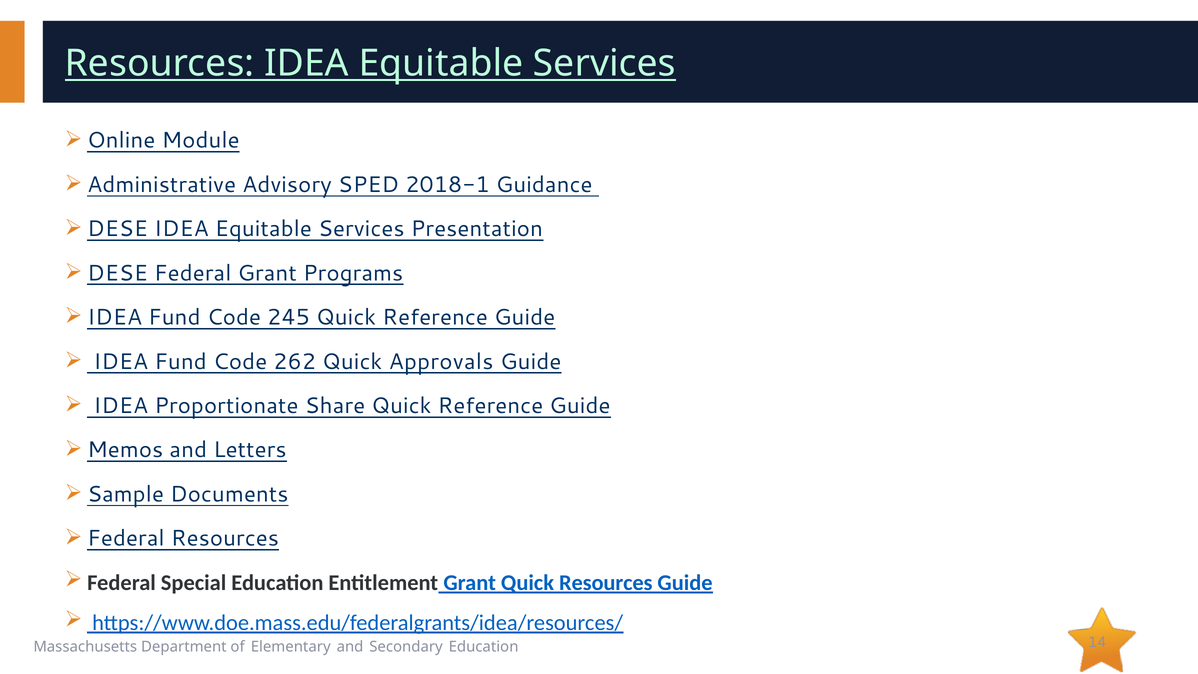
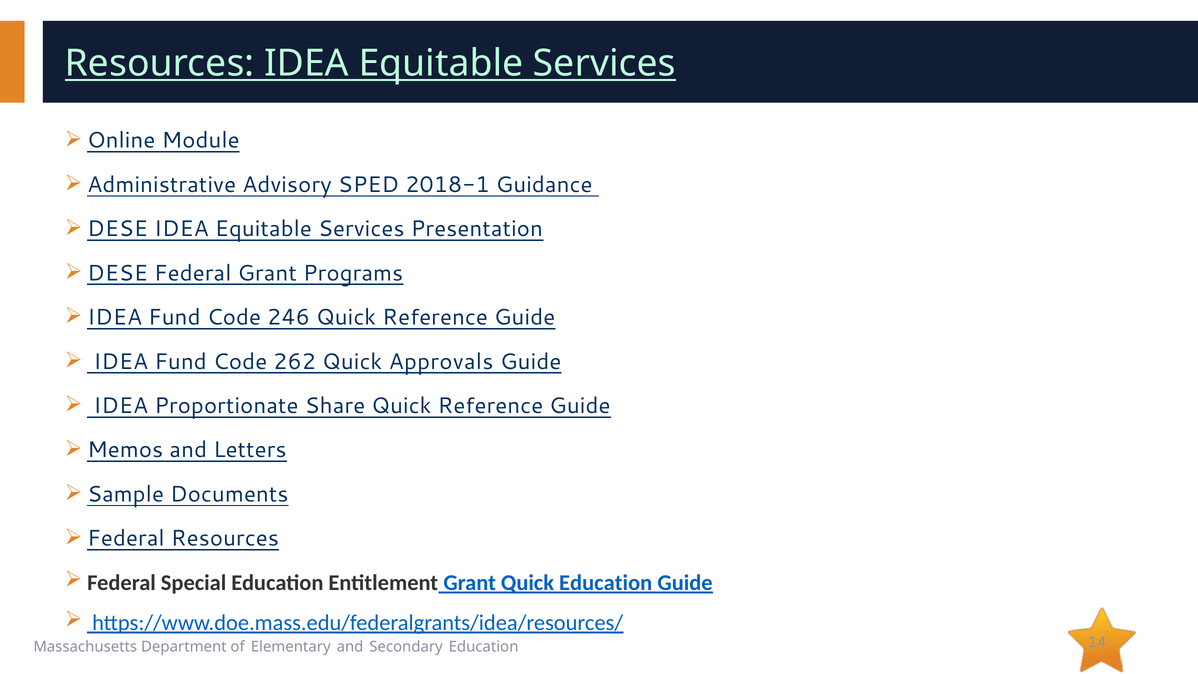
245: 245 -> 246
Quick Resources: Resources -> Education
